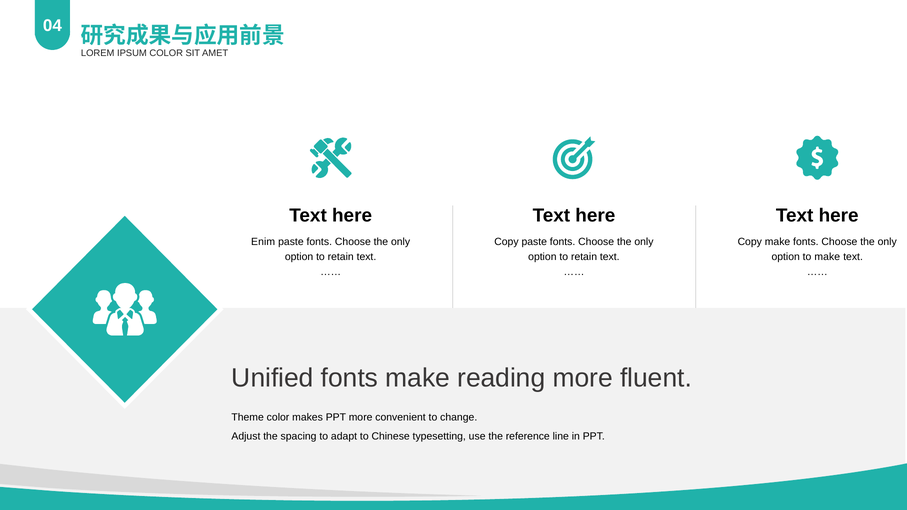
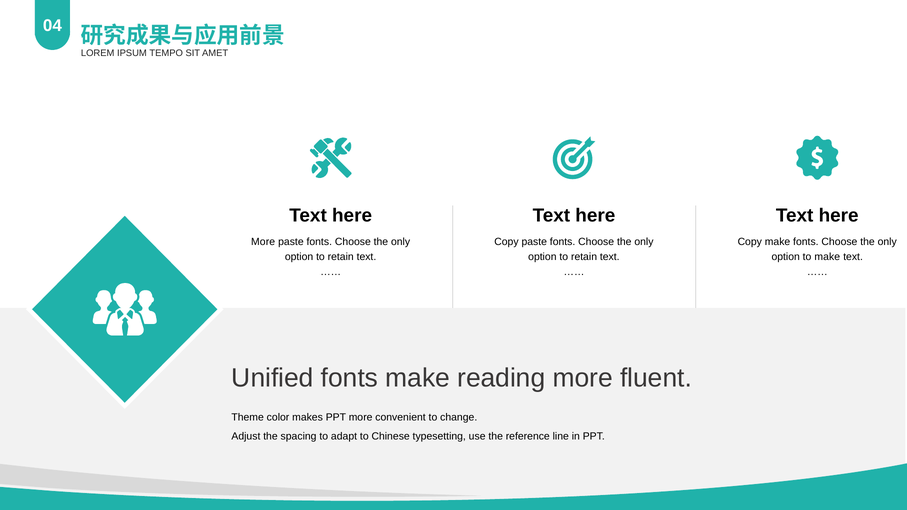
IPSUM COLOR: COLOR -> TEMPO
Enim at (263, 242): Enim -> More
